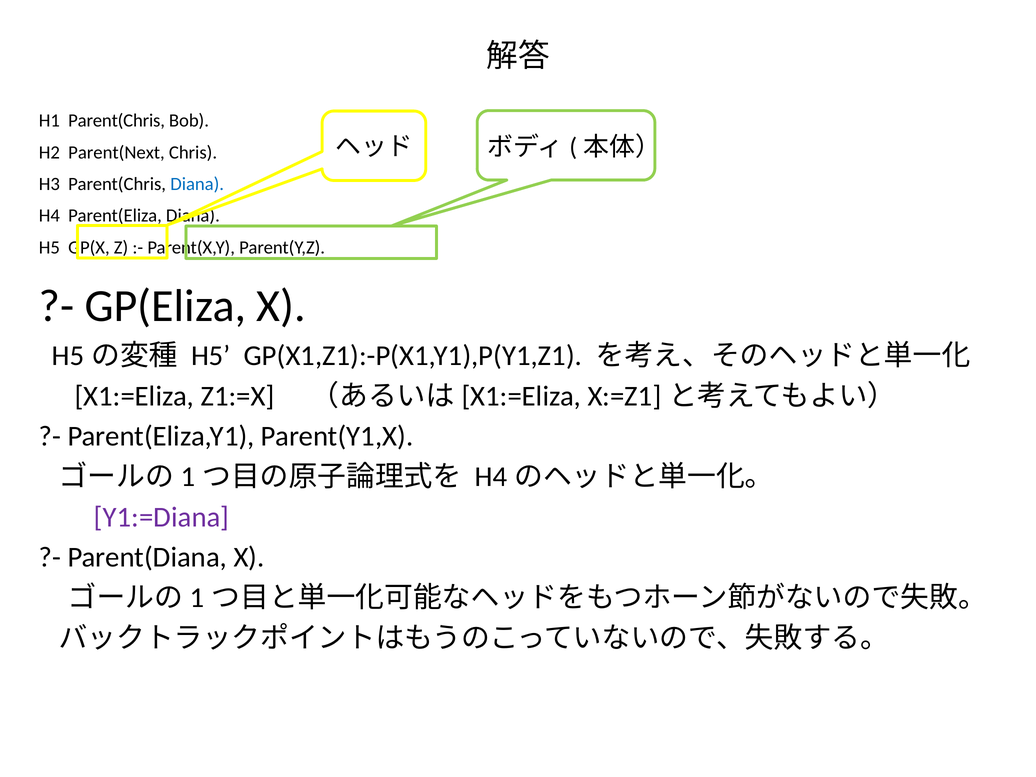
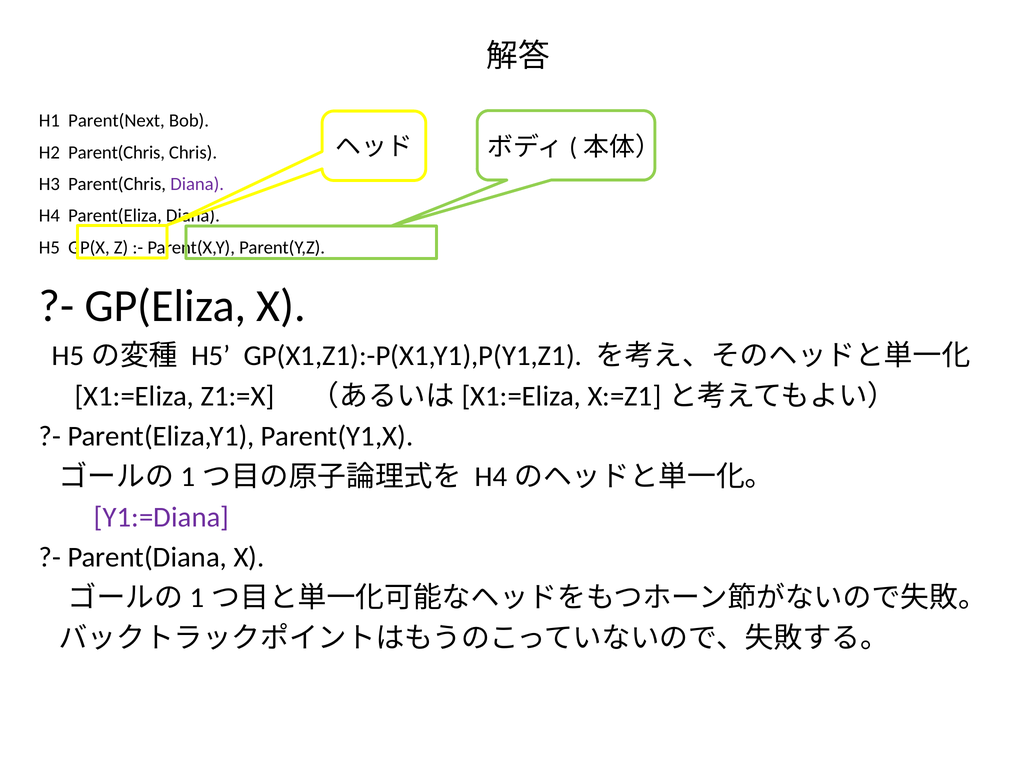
H1 Parent(Chris: Parent(Chris -> Parent(Next
H2 Parent(Next: Parent(Next -> Parent(Chris
Diana at (197, 184) colour: blue -> purple
